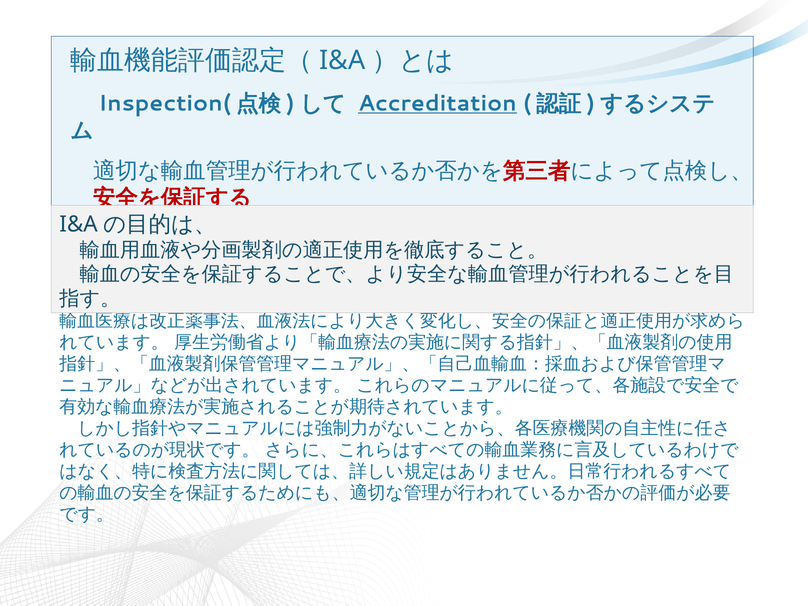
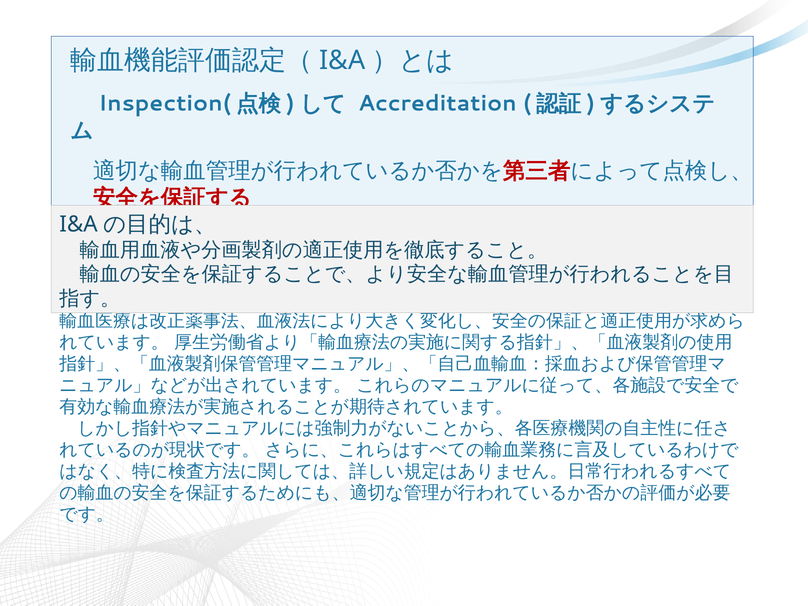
Accreditation underline: present -> none
